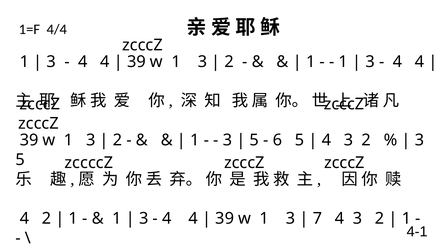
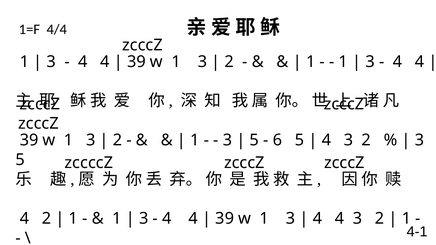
7 at (317, 219): 7 -> 4
